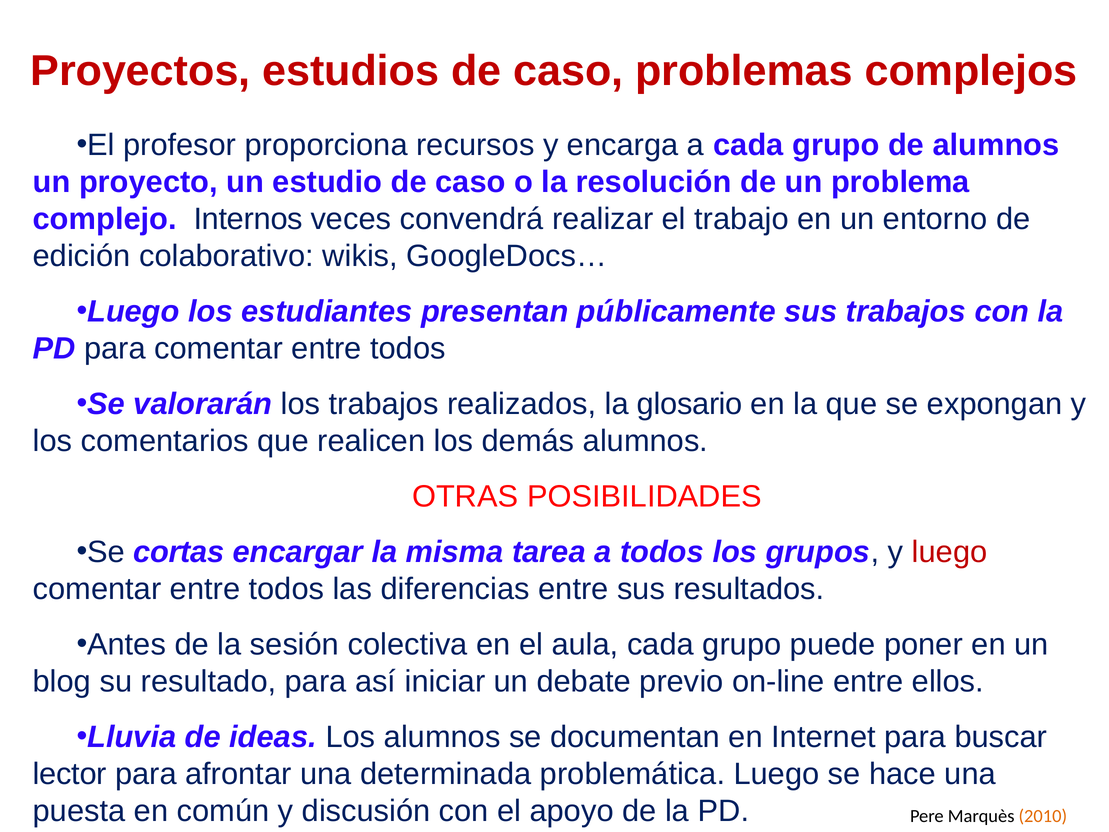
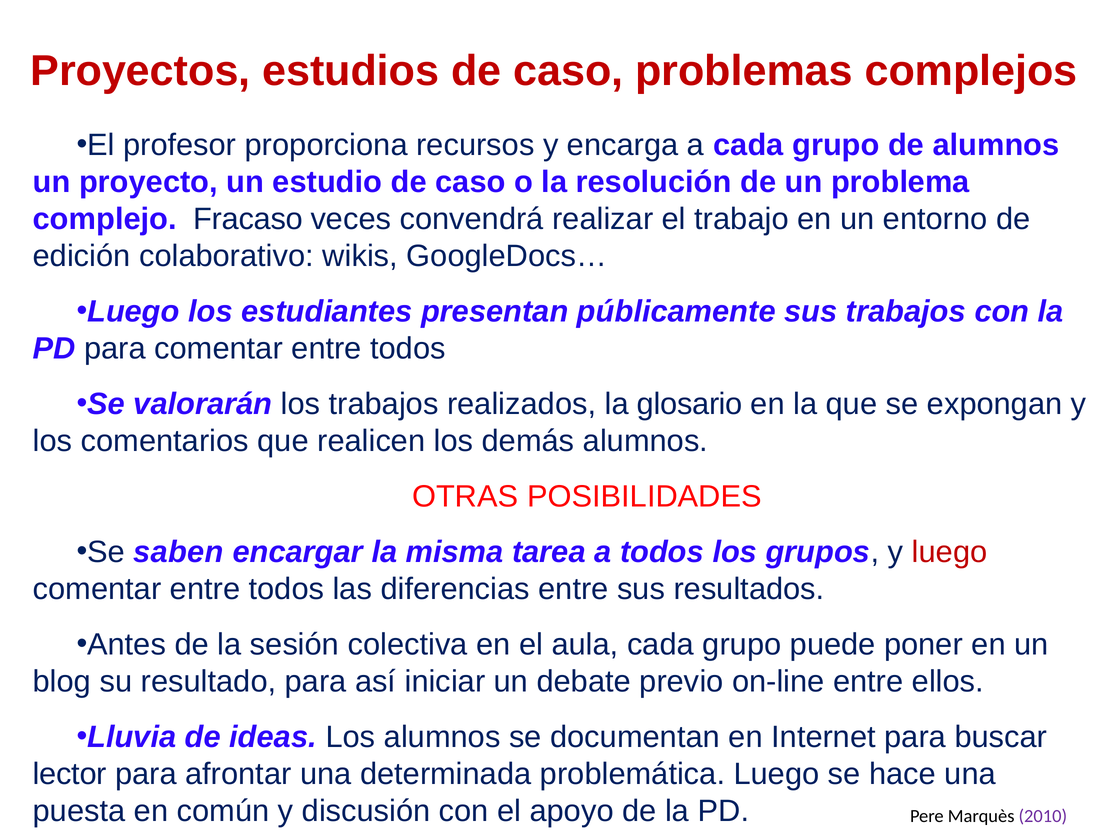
Internos: Internos -> Fracaso
cortas: cortas -> saben
2010 colour: orange -> purple
